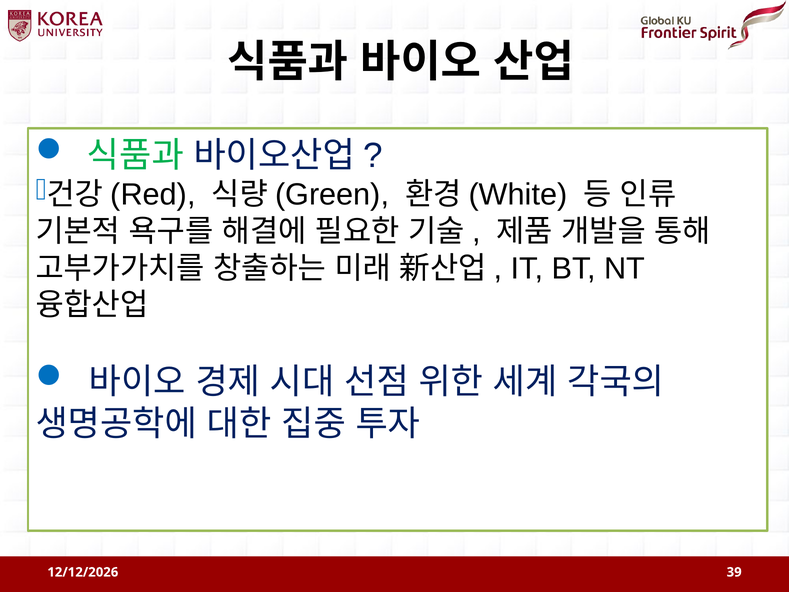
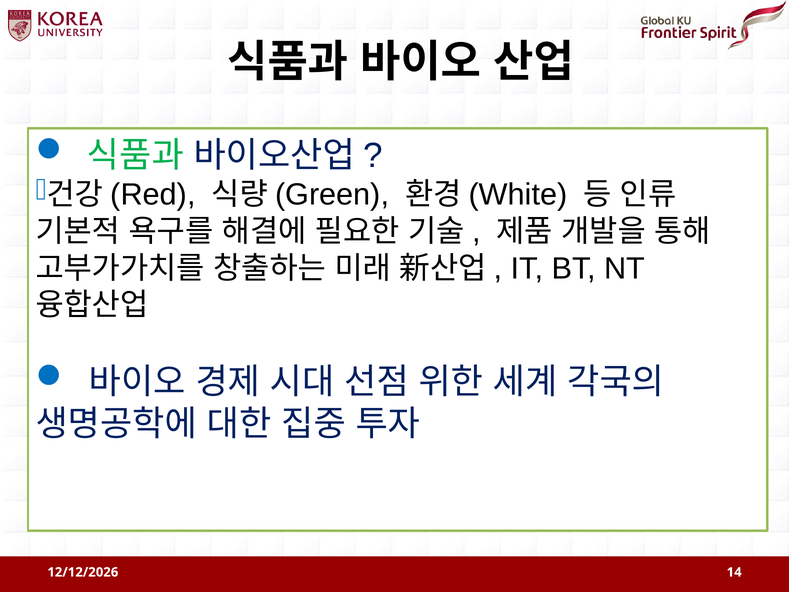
39: 39 -> 14
